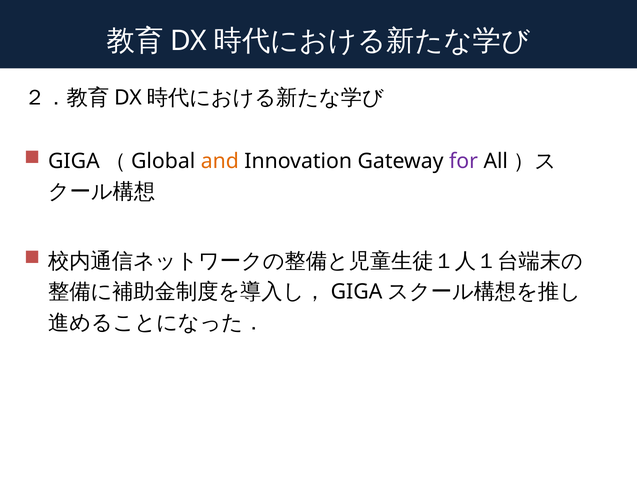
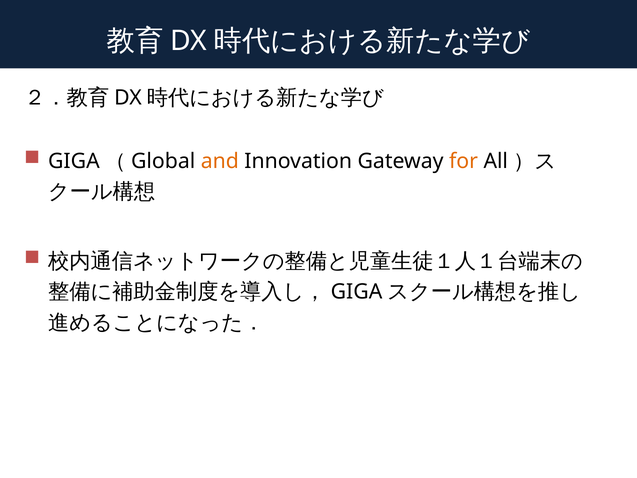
for colour: purple -> orange
